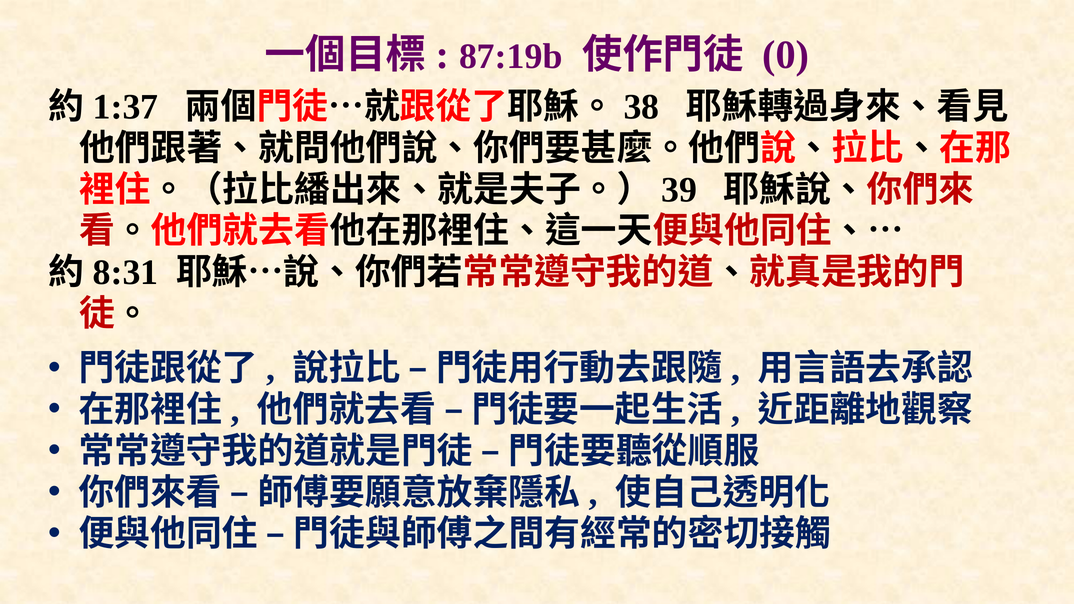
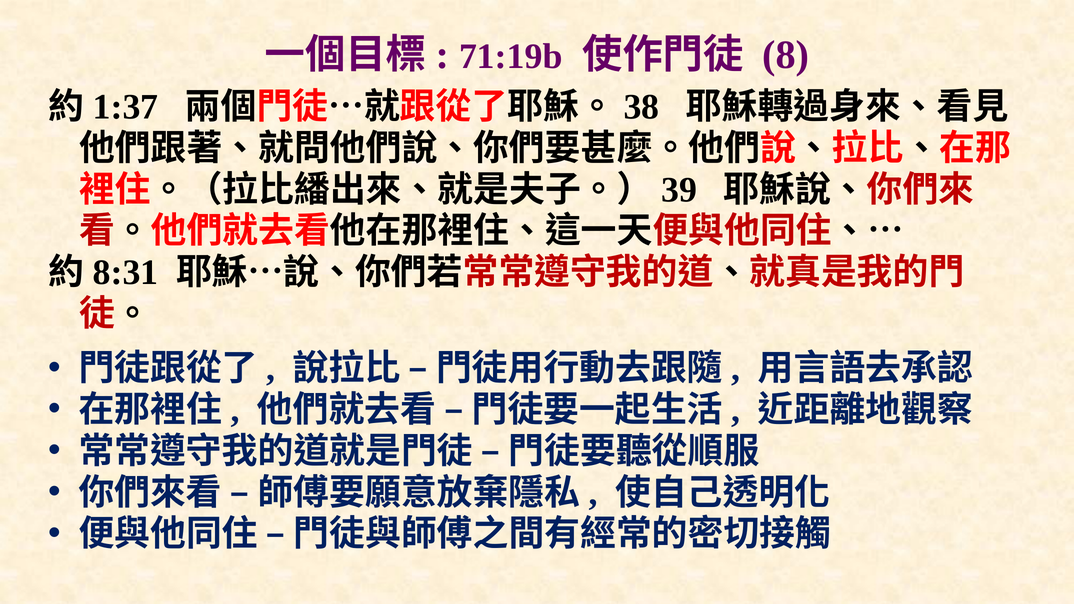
87:19b: 87:19b -> 71:19b
0: 0 -> 8
